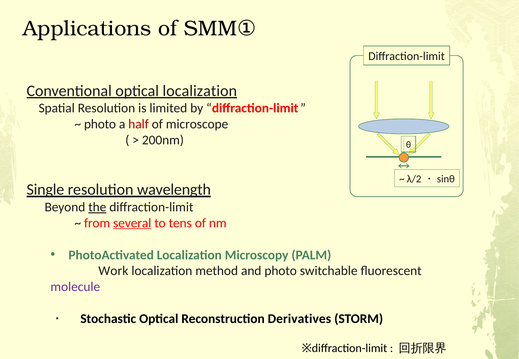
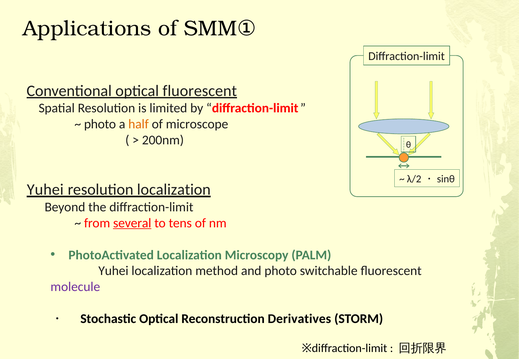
optical localization: localization -> fluorescent
half colour: red -> orange
Single at (45, 190): Single -> Yuhei
resolution wavelength: wavelength -> localization
the underline: present -> none
Work at (113, 271): Work -> Yuhei
